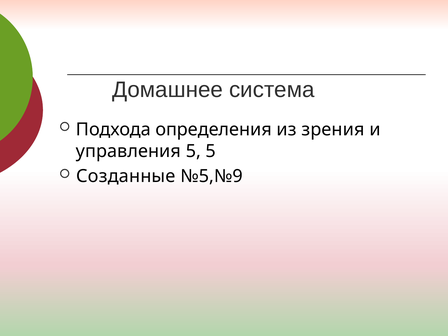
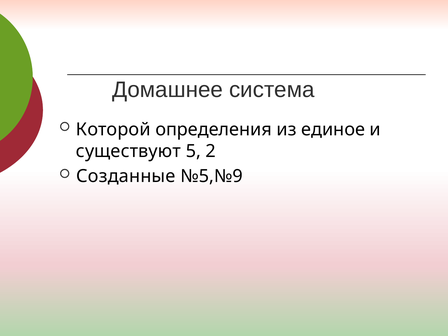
Подхода: Подхода -> Которой
зрения: зрения -> единое
управления: управления -> существуют
5 5: 5 -> 2
